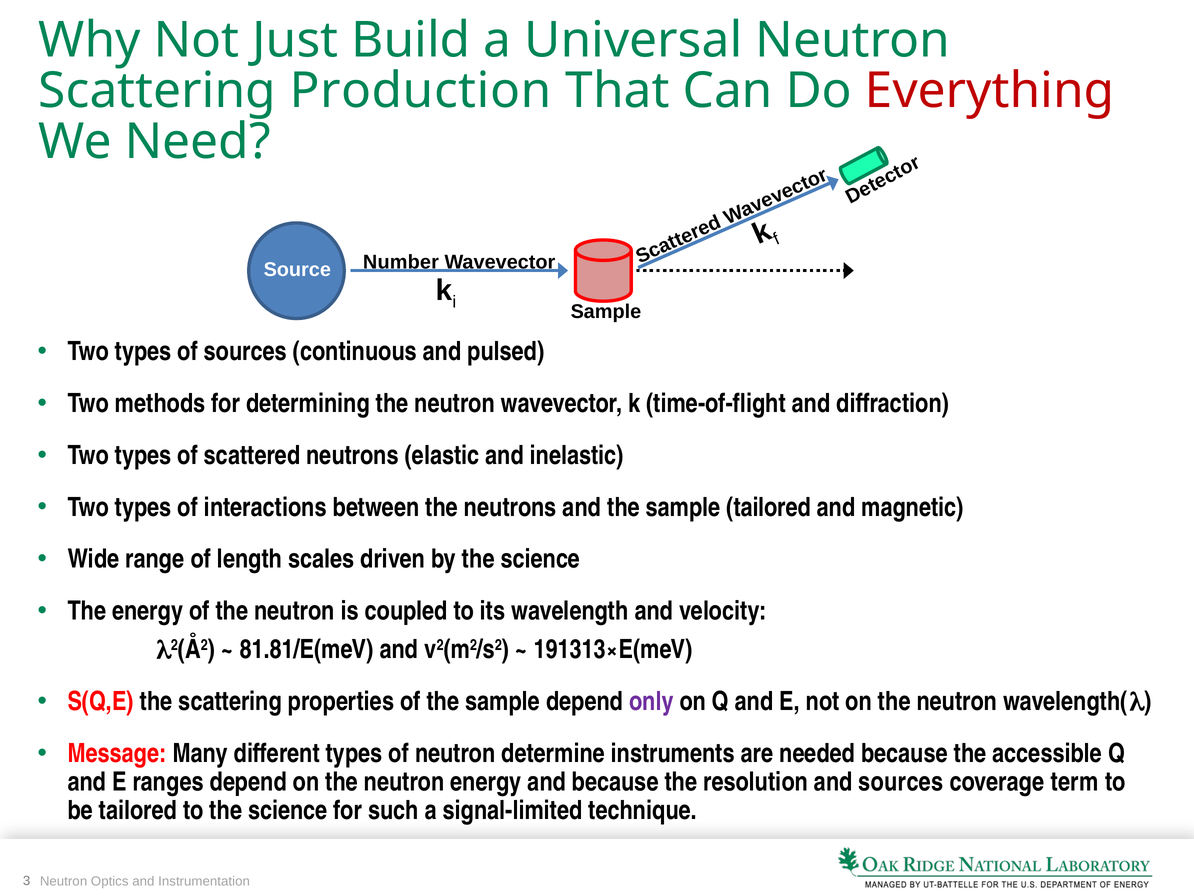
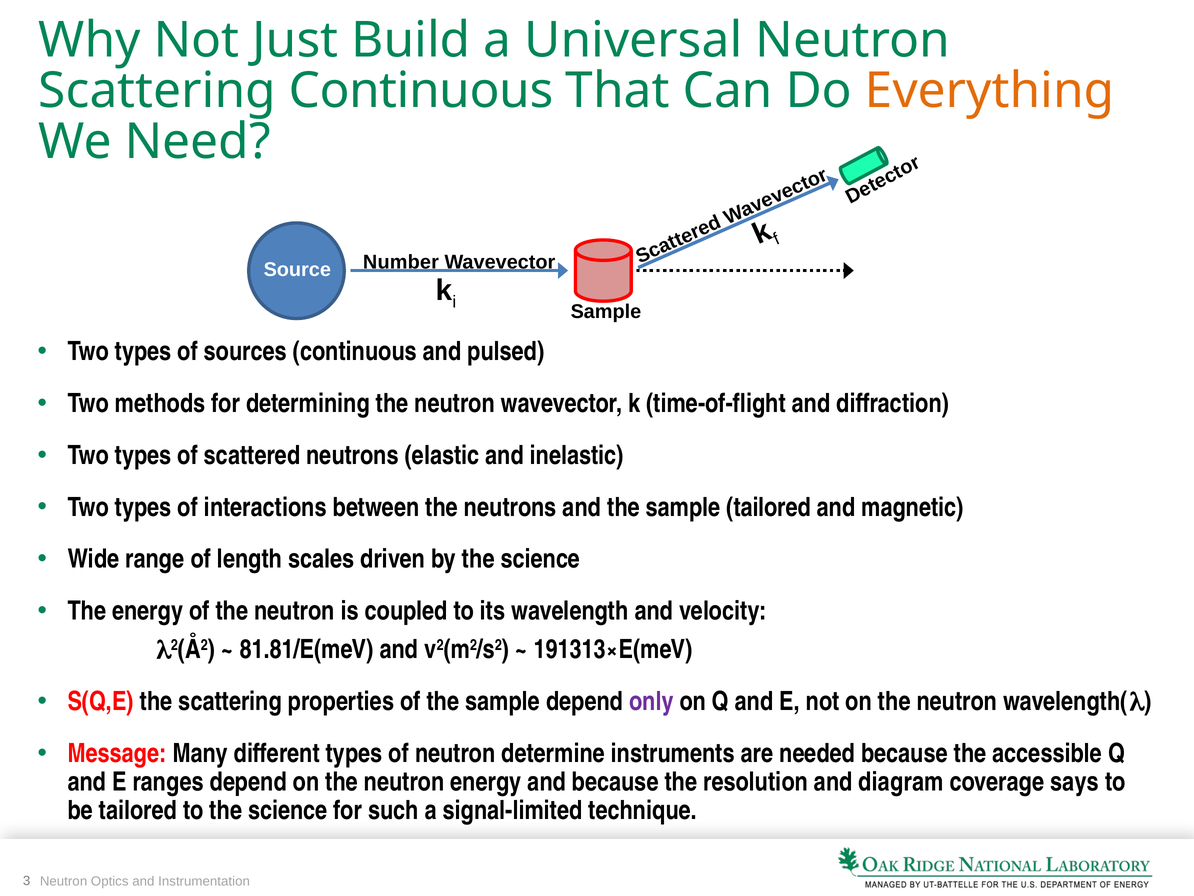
Scattering Production: Production -> Continuous
Everything colour: red -> orange
and sources: sources -> diagram
term: term -> says
